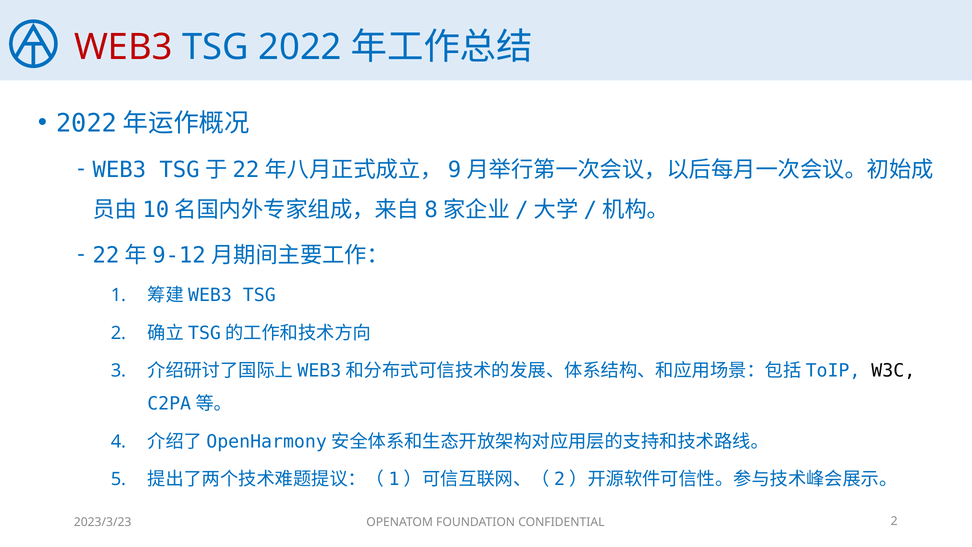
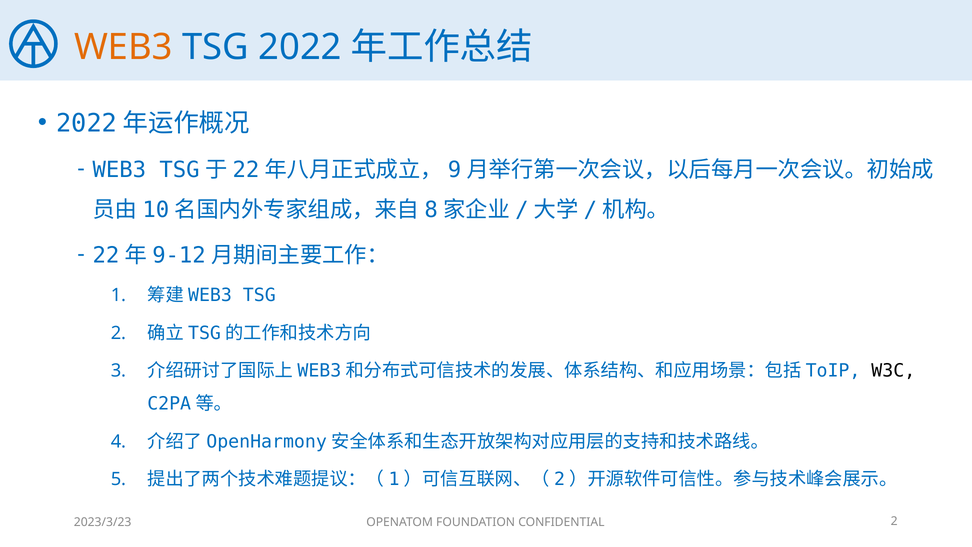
WEB3 at (123, 47) colour: red -> orange
